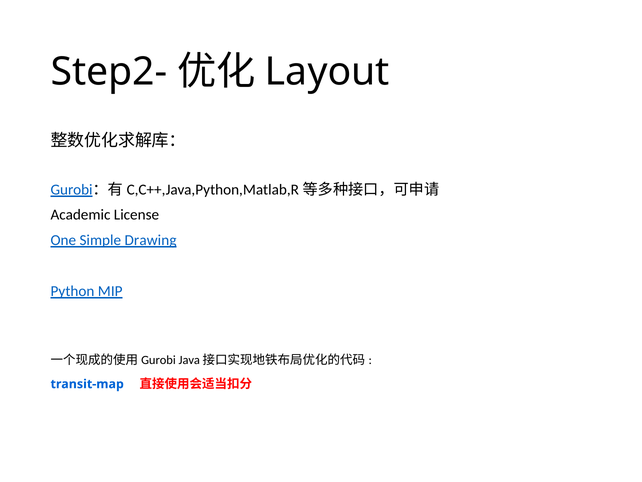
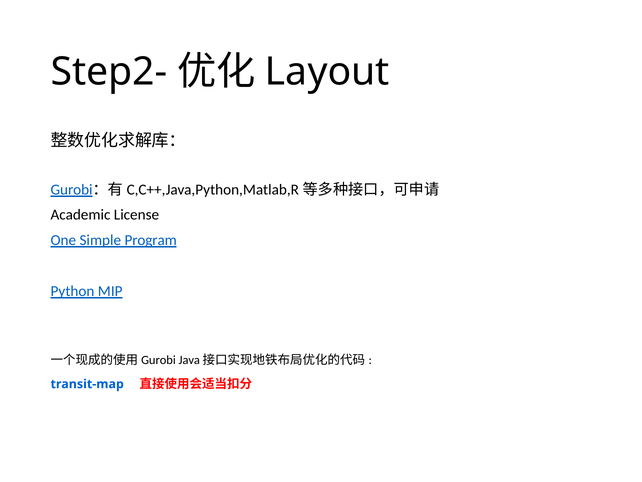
Drawing: Drawing -> Program
